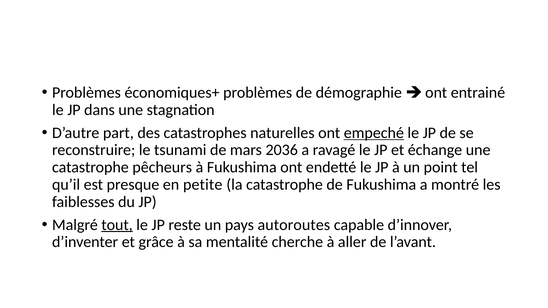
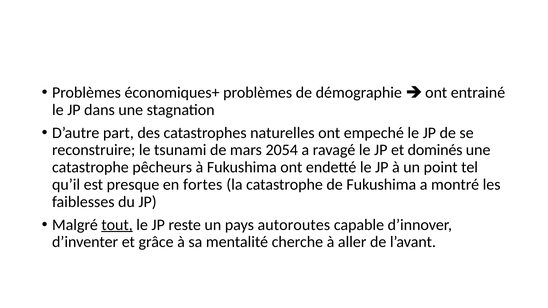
empeché underline: present -> none
2036: 2036 -> 2054
échange: échange -> dominés
petite: petite -> fortes
